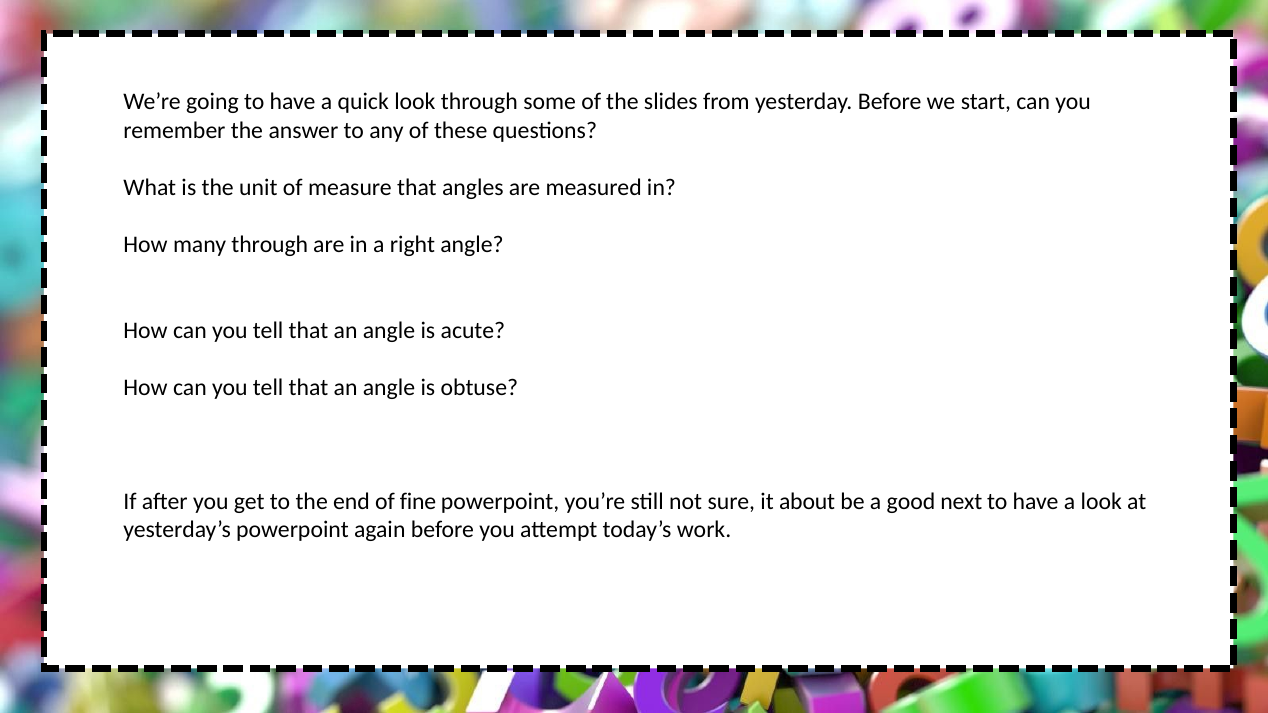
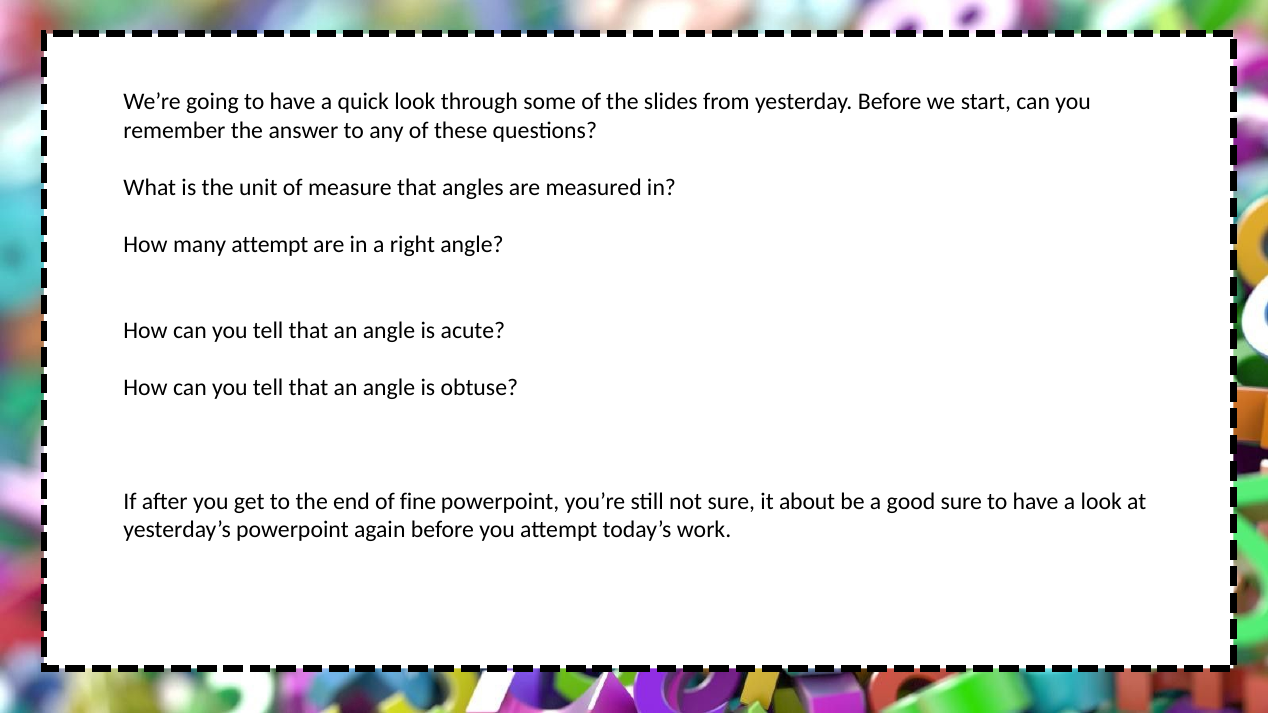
many through: through -> attempt
good next: next -> sure
